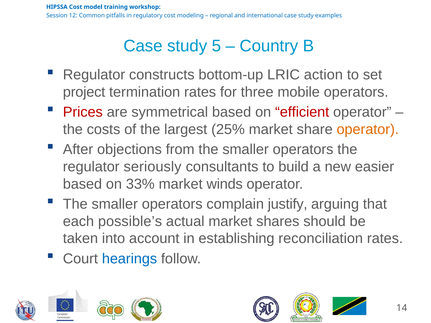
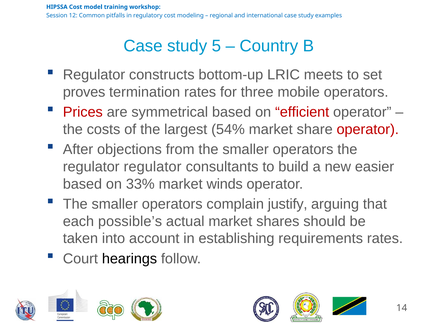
action: action -> meets
project: project -> proves
25%: 25% -> 54%
operator at (368, 130) colour: orange -> red
regulator seriously: seriously -> regulator
reconciliation: reconciliation -> requirements
hearings colour: blue -> black
